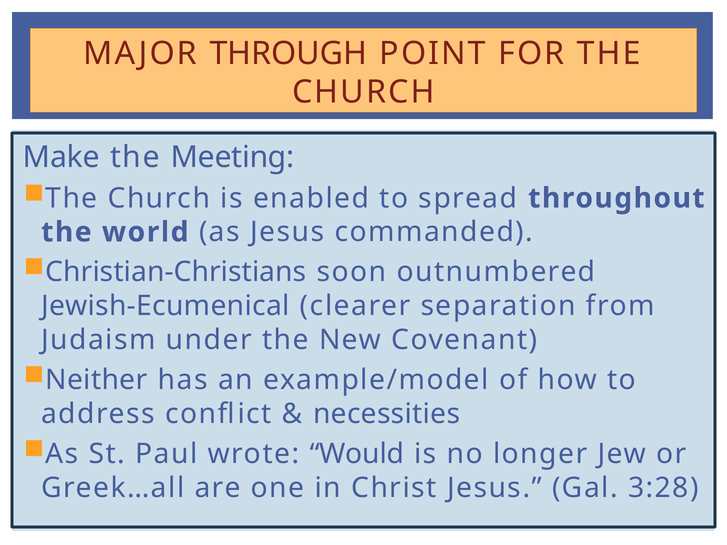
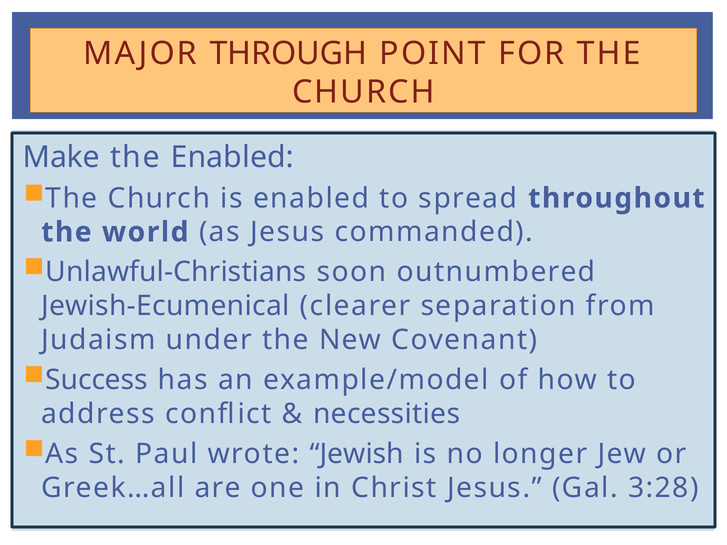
the Meeting: Meeting -> Enabled
Christian-Christians: Christian-Christians -> Unlawful-Christians
Neither: Neither -> Success
Would: Would -> Jewish
